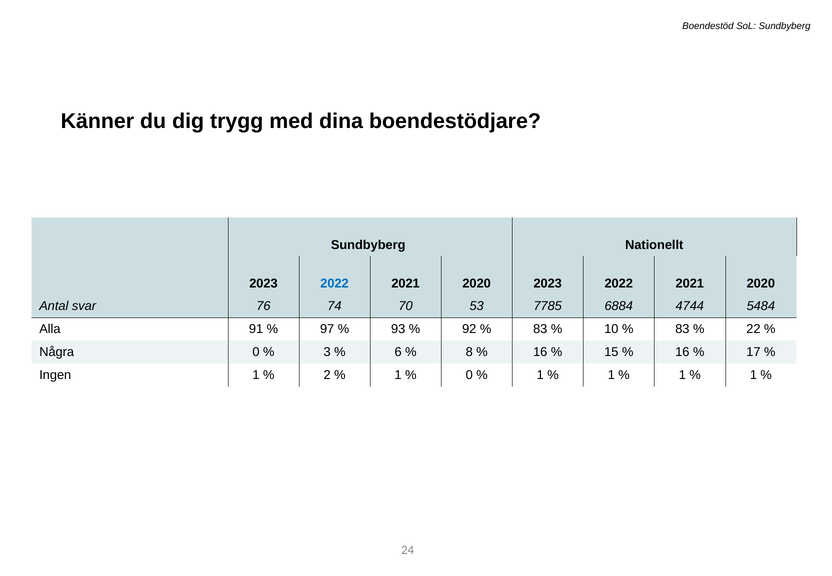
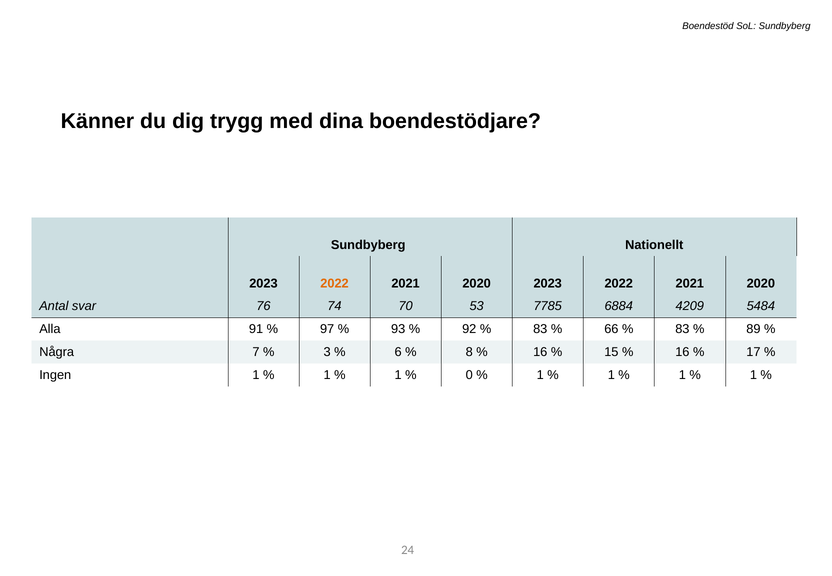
2022 at (335, 284) colour: blue -> orange
4744: 4744 -> 4209
10: 10 -> 66
22: 22 -> 89
Några 0: 0 -> 7
2 at (327, 375): 2 -> 1
